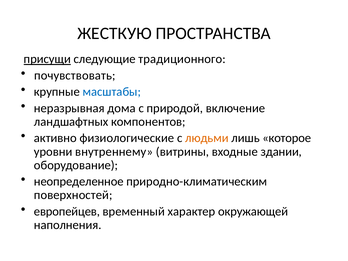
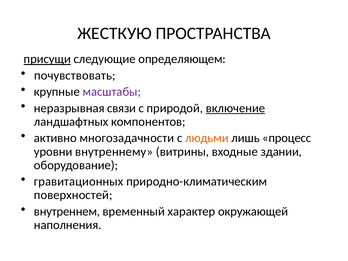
традиционного: традиционного -> определяющем
масштабы colour: blue -> purple
дома: дома -> связи
включение underline: none -> present
физиологические: физиологические -> многозадачности
которое: которое -> процесс
неопределенное: неопределенное -> гравитационных
европейцев: европейцев -> внутреннем
